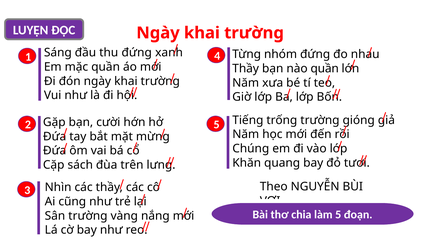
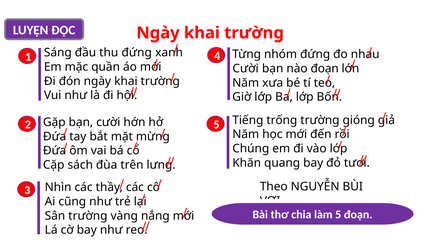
Thầy at (246, 69): Thầy -> Cười
nào quần: quần -> đoạn
